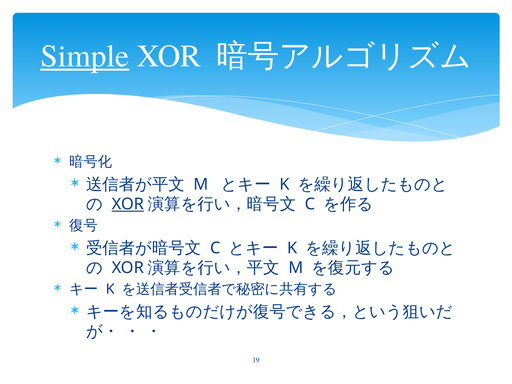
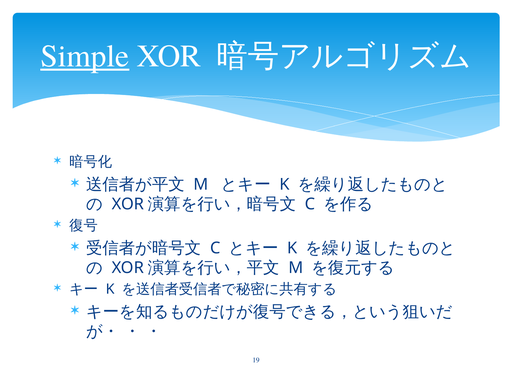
XOR at (128, 204) underline: present -> none
